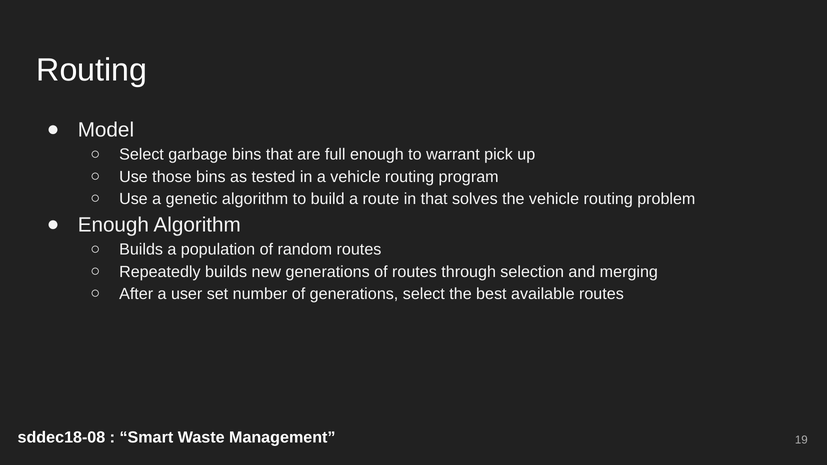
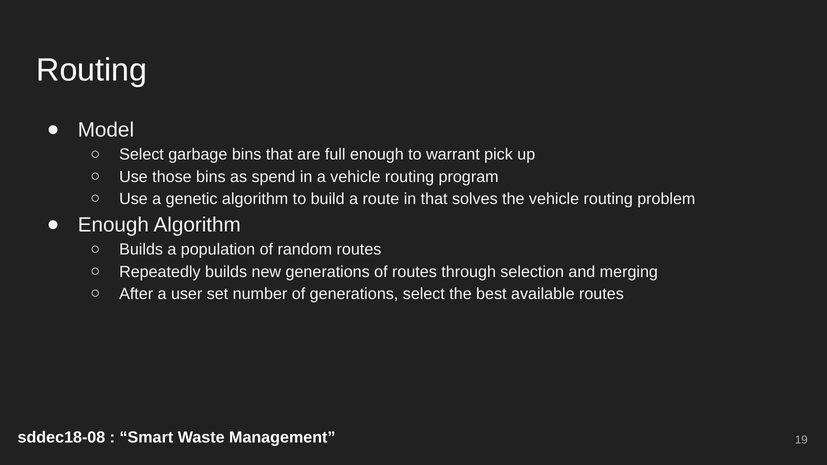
tested: tested -> spend
